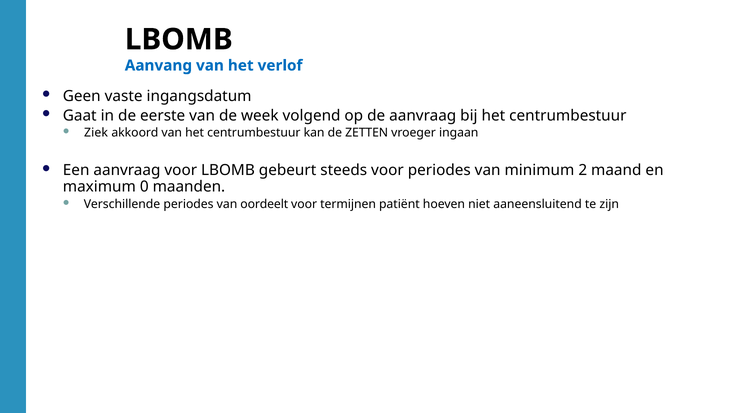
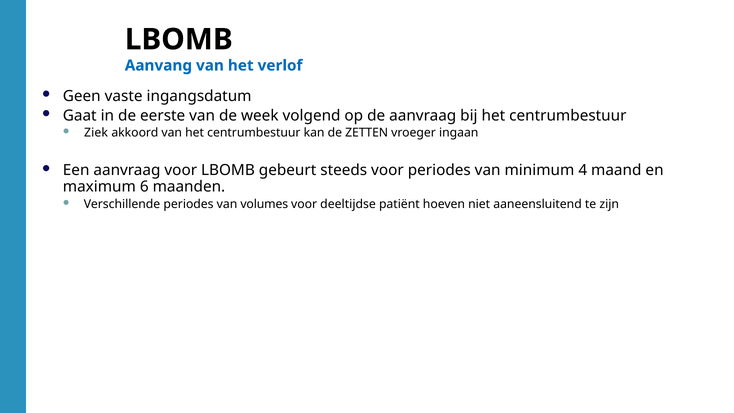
2: 2 -> 4
0: 0 -> 6
oordeelt: oordeelt -> volumes
termijnen: termijnen -> deeltijdse
